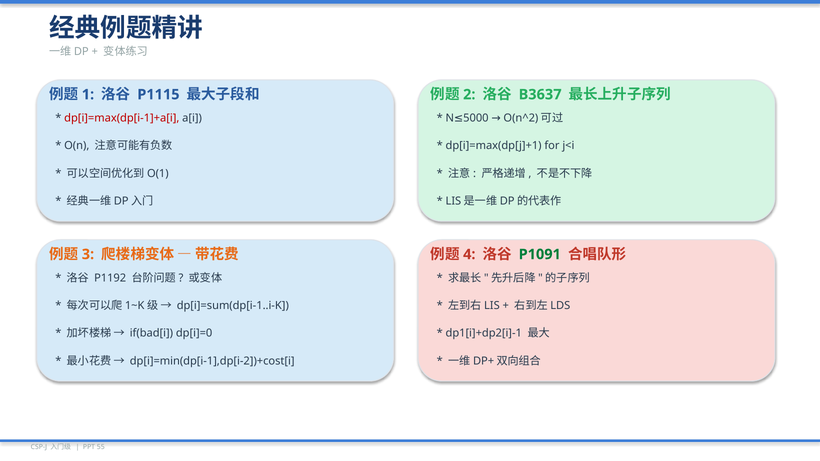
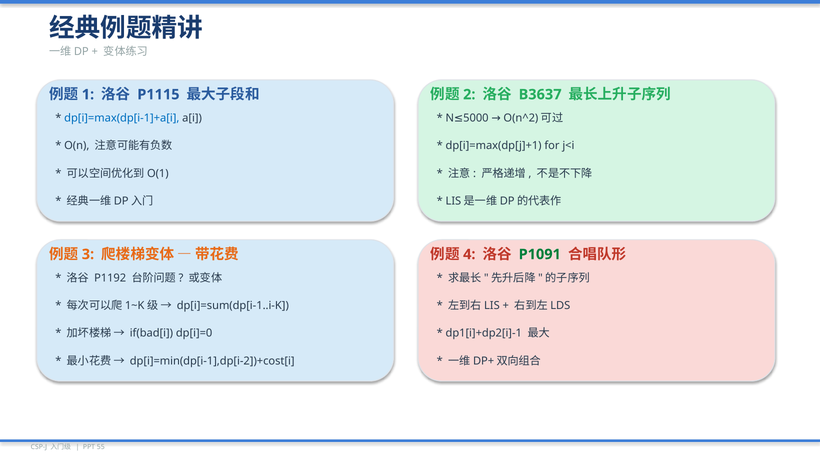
dp[i]=max(dp[i-1]+a[i colour: red -> blue
